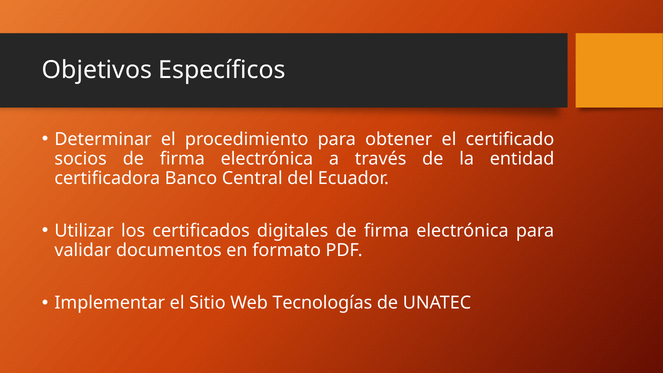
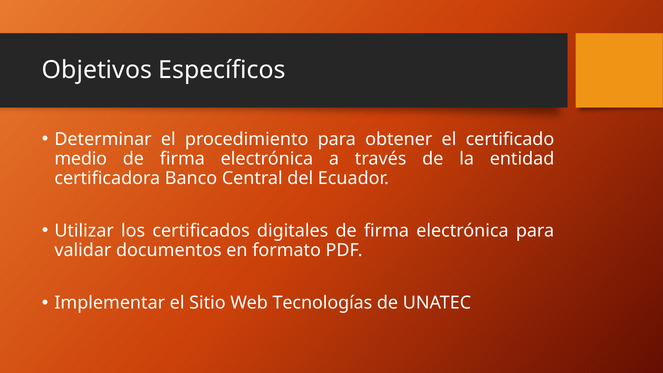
socios: socios -> medio
